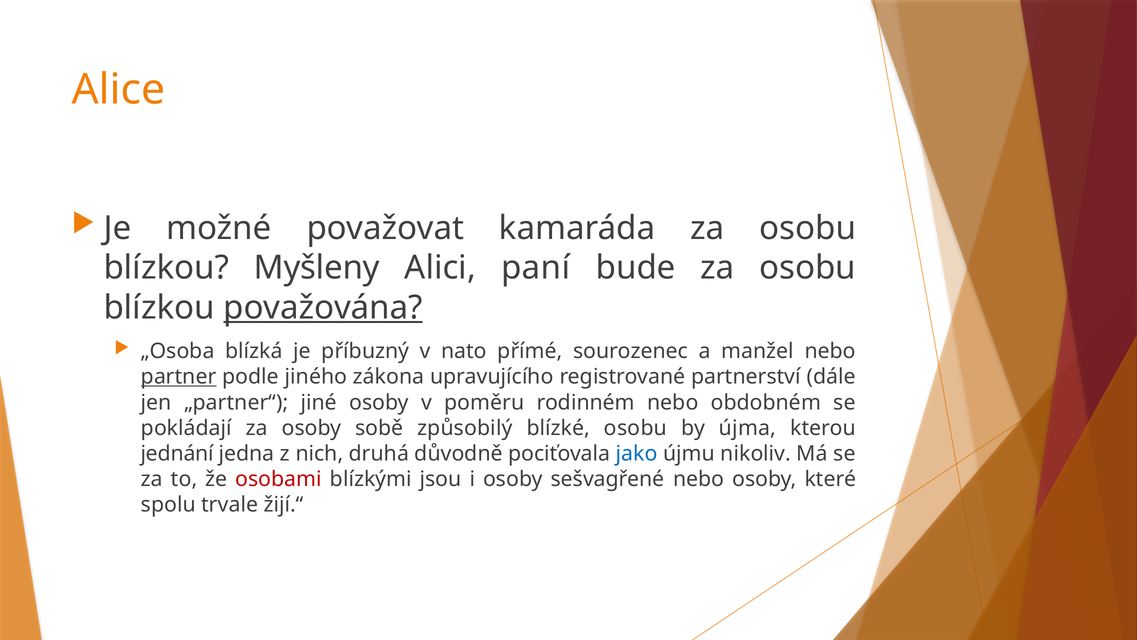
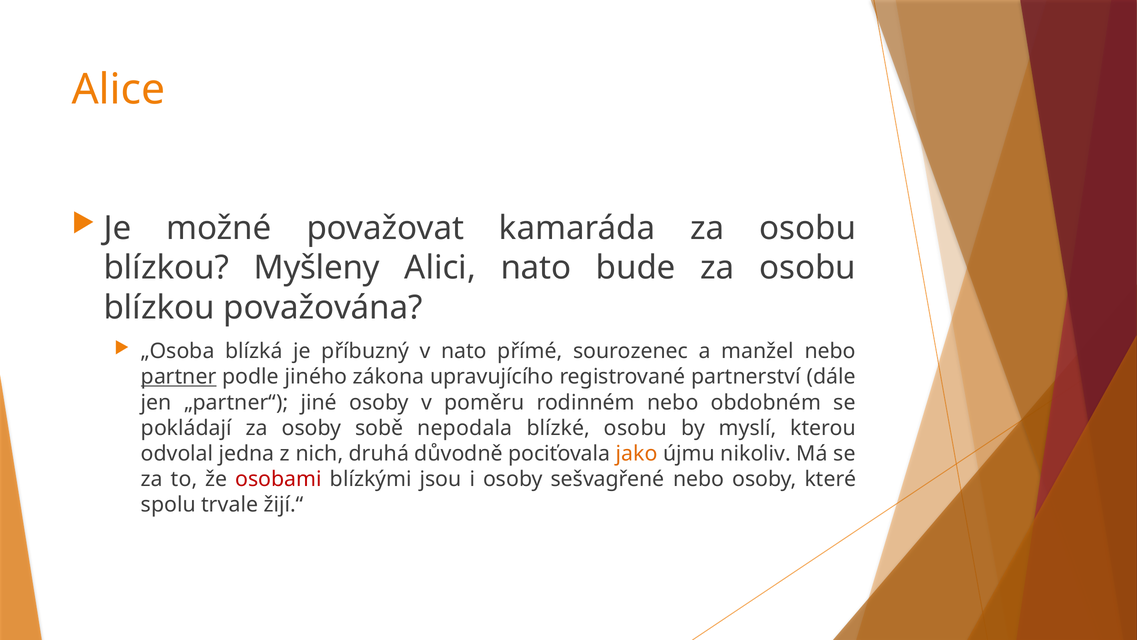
Alici paní: paní -> nato
považována underline: present -> none
způsobilý: způsobilý -> nepodala
újma: újma -> myslí
jednání: jednání -> odvolal
jako colour: blue -> orange
